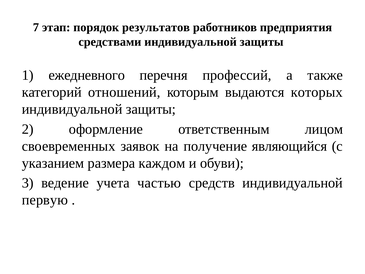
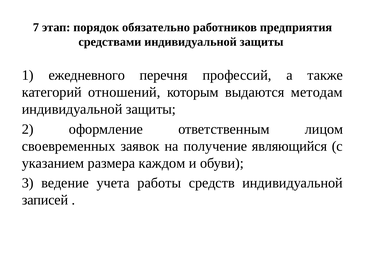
результатов: результатов -> обязательно
которых: которых -> методам
частью: частью -> работы
первую: первую -> записей
